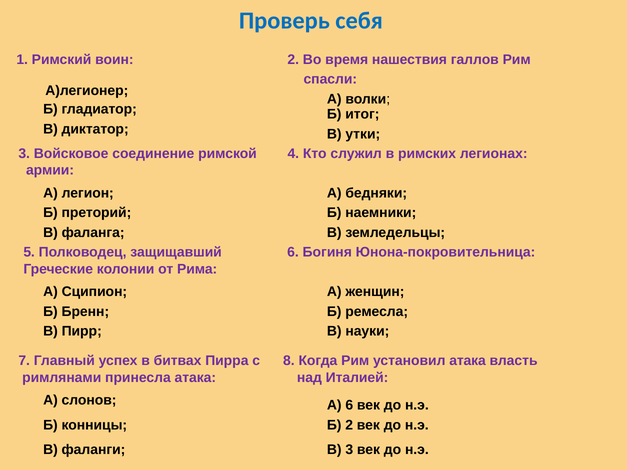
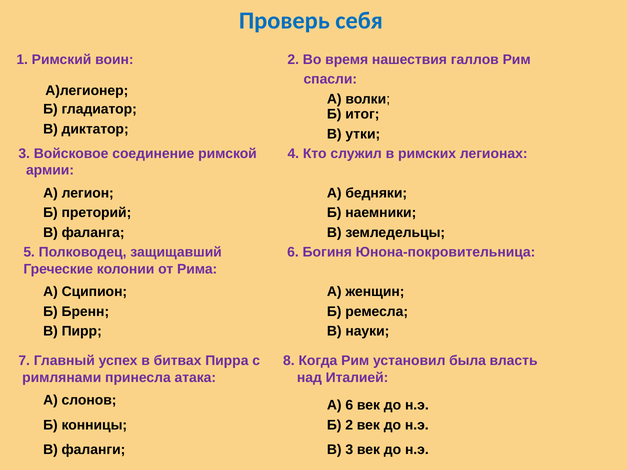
установил атака: атака -> была
